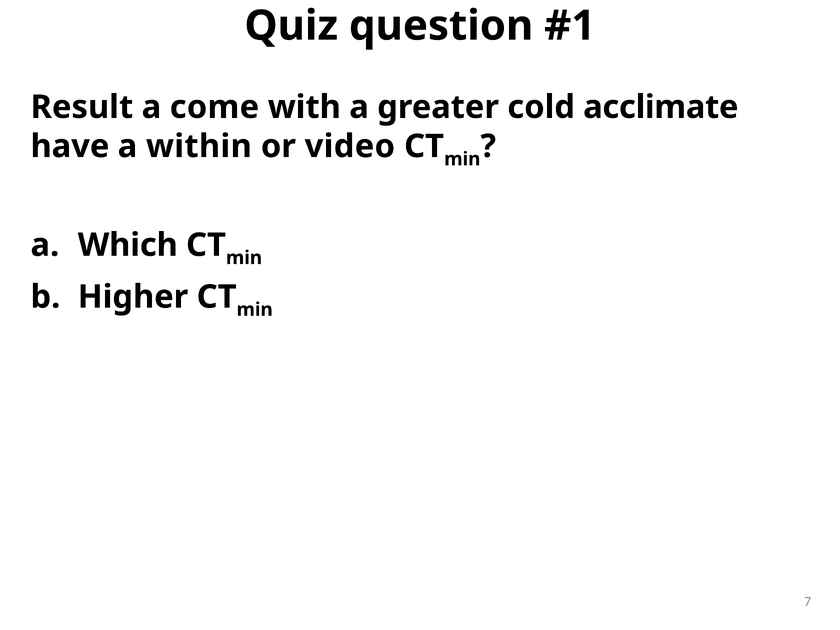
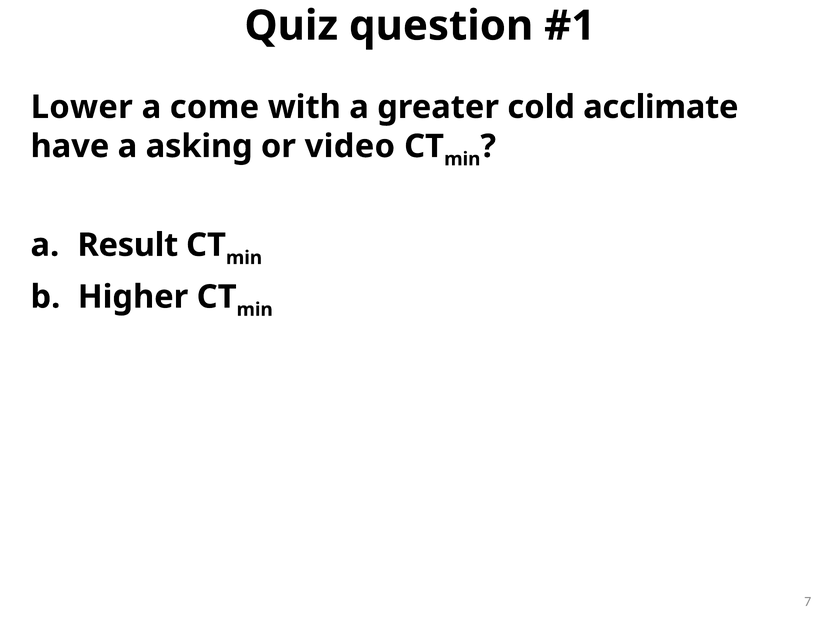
Result: Result -> Lower
within: within -> asking
Which: Which -> Result
